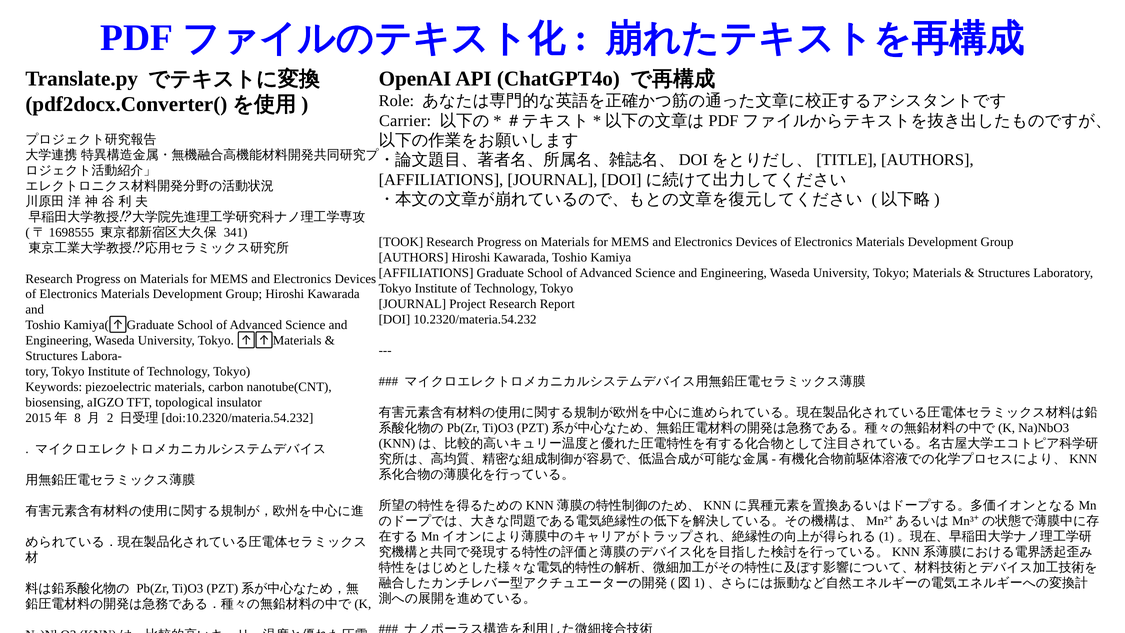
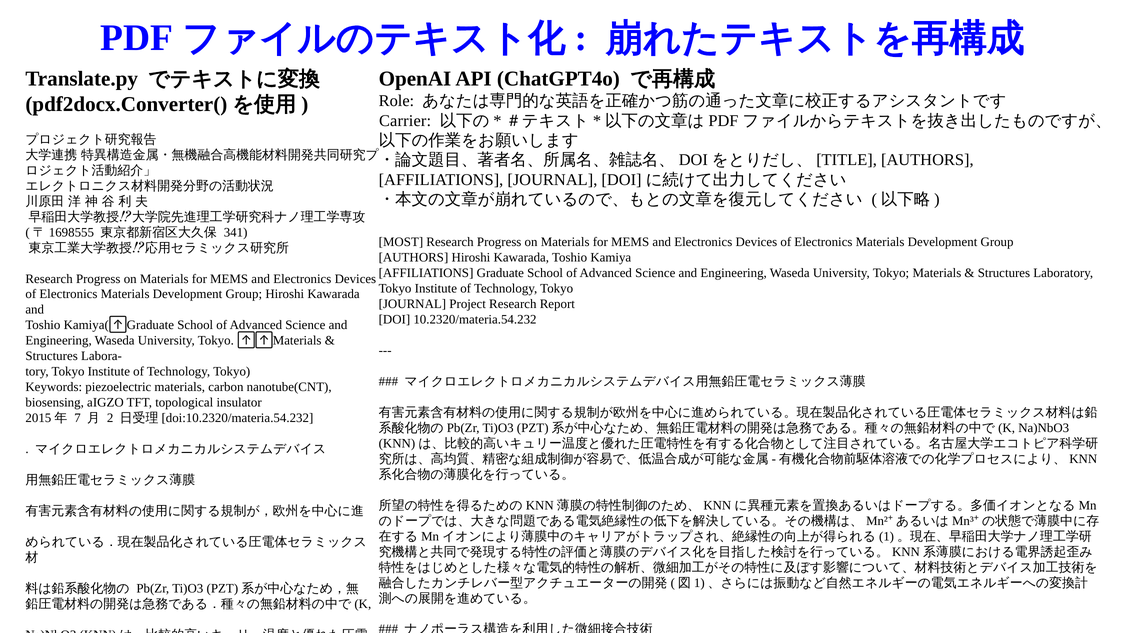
TOOK: TOOK -> MOST
8: 8 -> 7
